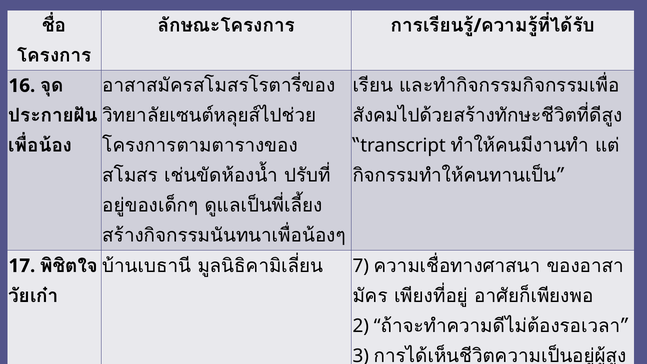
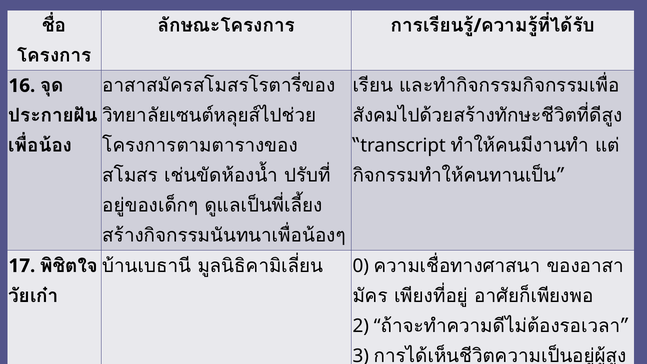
7: 7 -> 0
